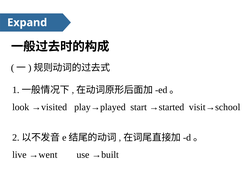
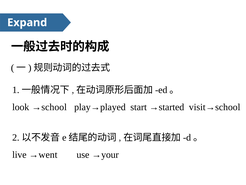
→visited: →visited -> →school
→built: →built -> →your
